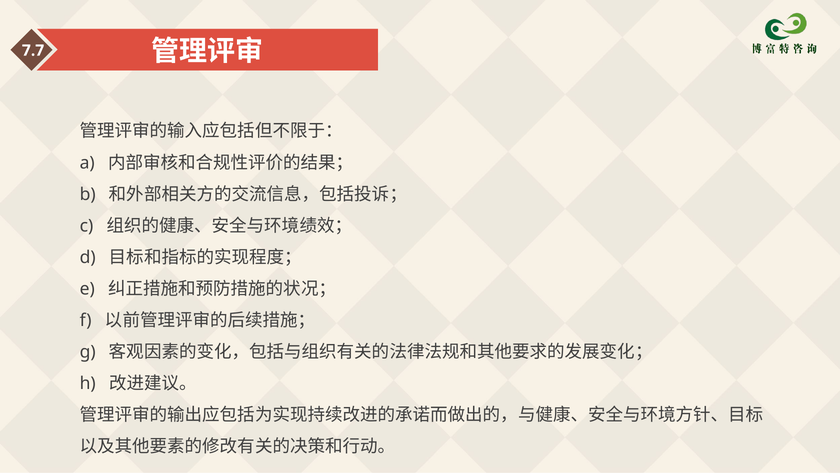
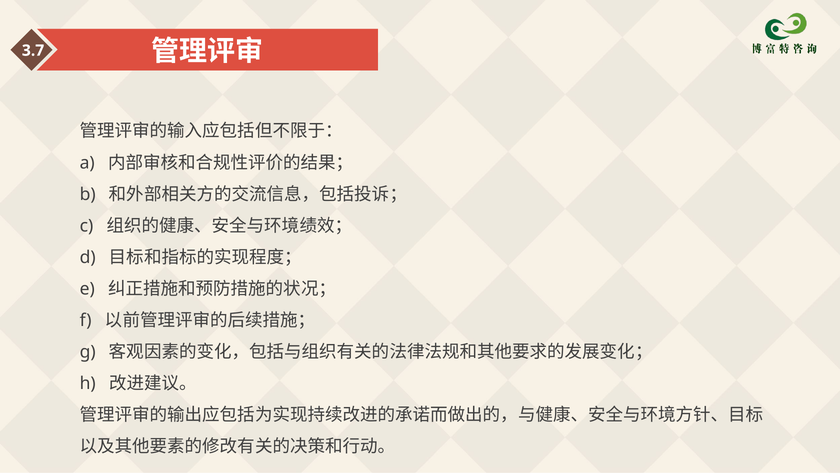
7.7: 7.7 -> 3.7
